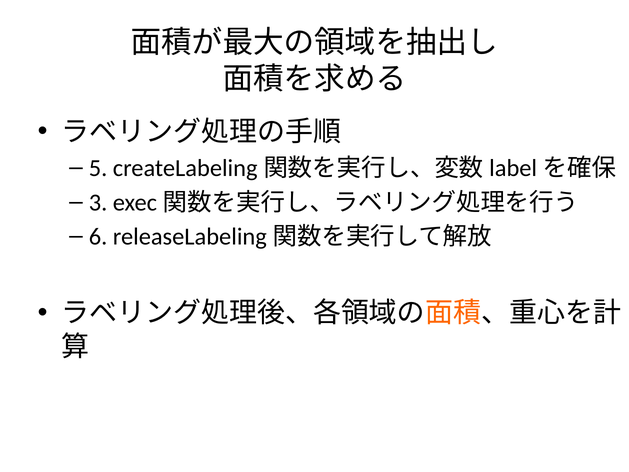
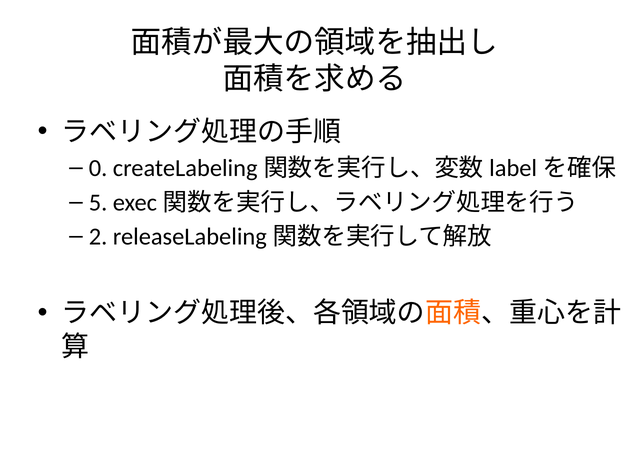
5: 5 -> 0
3: 3 -> 5
6: 6 -> 2
